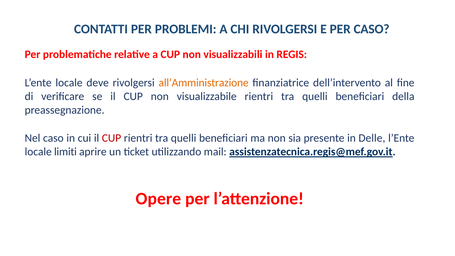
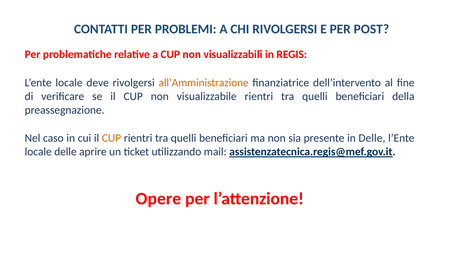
PER CASO: CASO -> POST
CUP at (112, 138) colour: red -> orange
locale limiti: limiti -> delle
